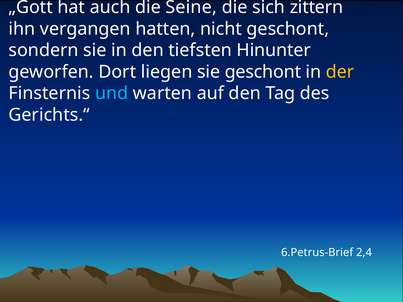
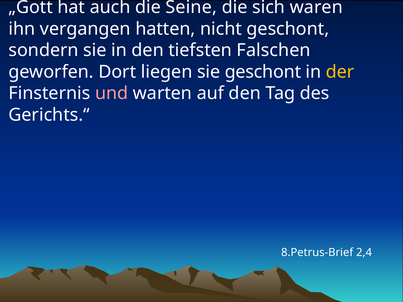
zittern: zittern -> waren
Hinunter: Hinunter -> Falschen
und colour: light blue -> pink
6.Petrus-Brief: 6.Petrus-Brief -> 8.Petrus-Brief
